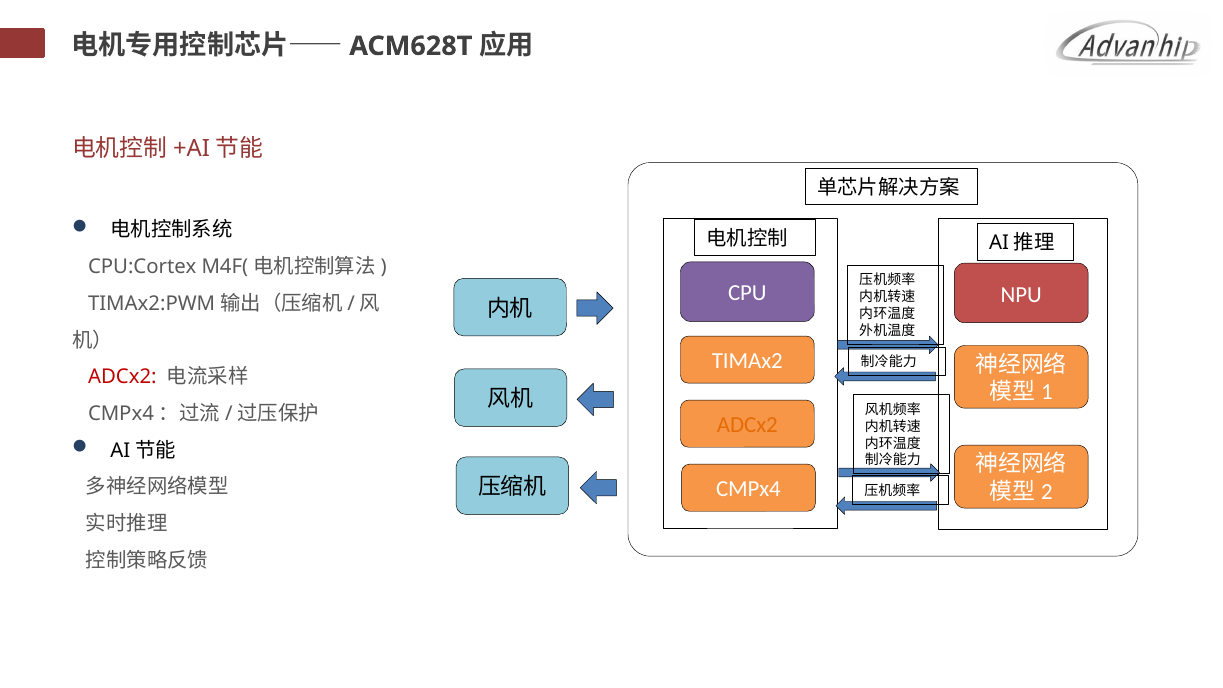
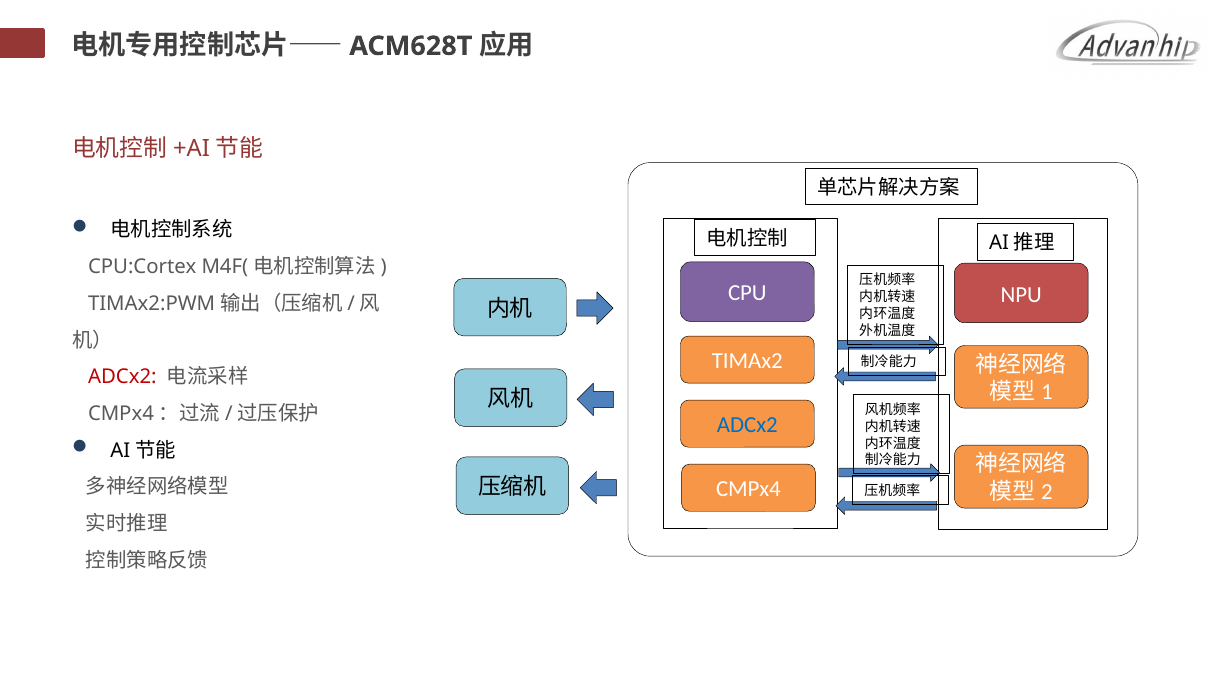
ADCx2 at (747, 425) colour: orange -> blue
